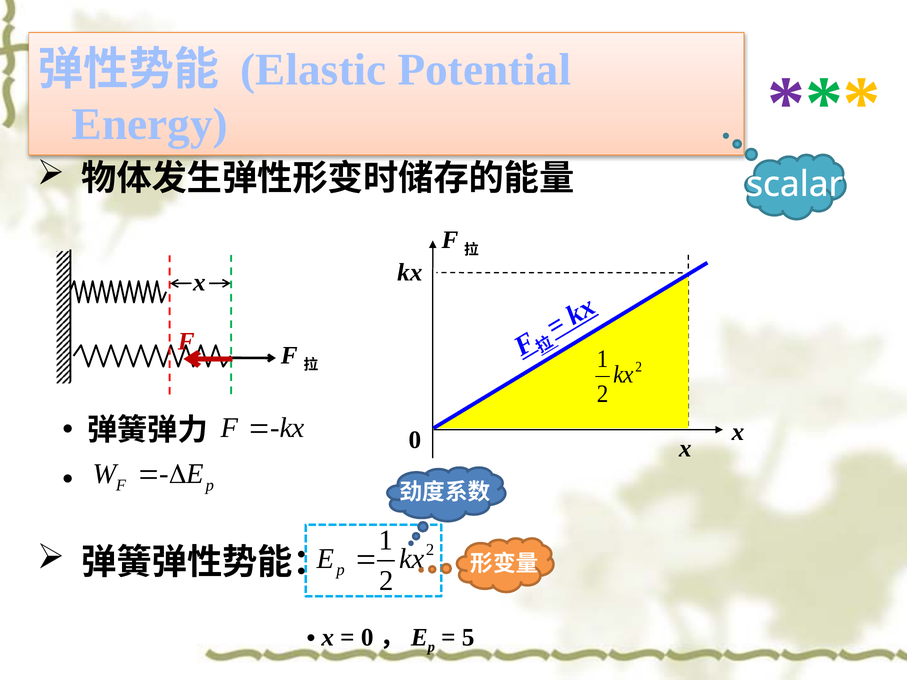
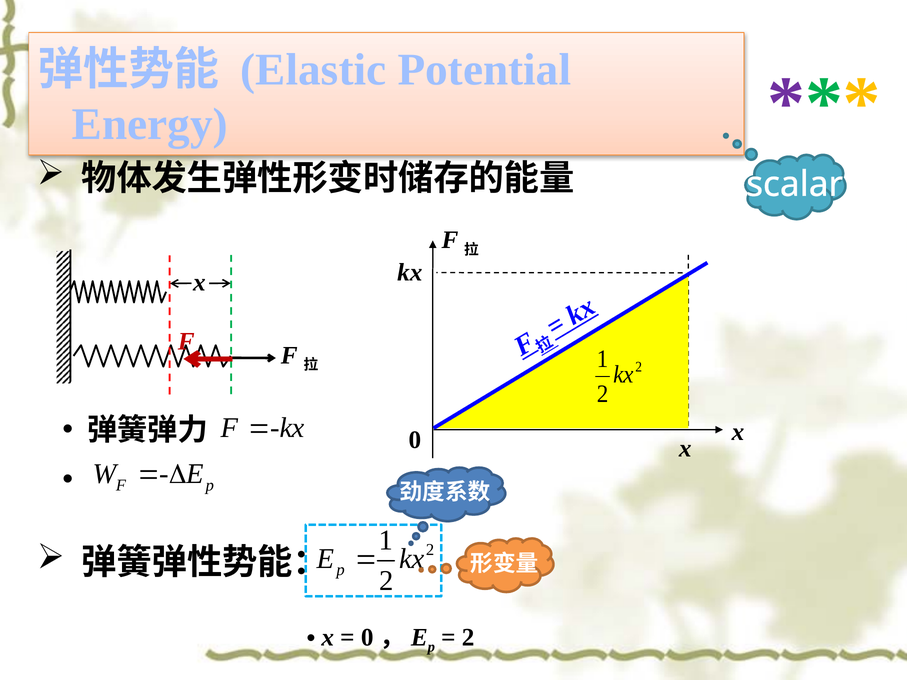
5 at (468, 638): 5 -> 2
